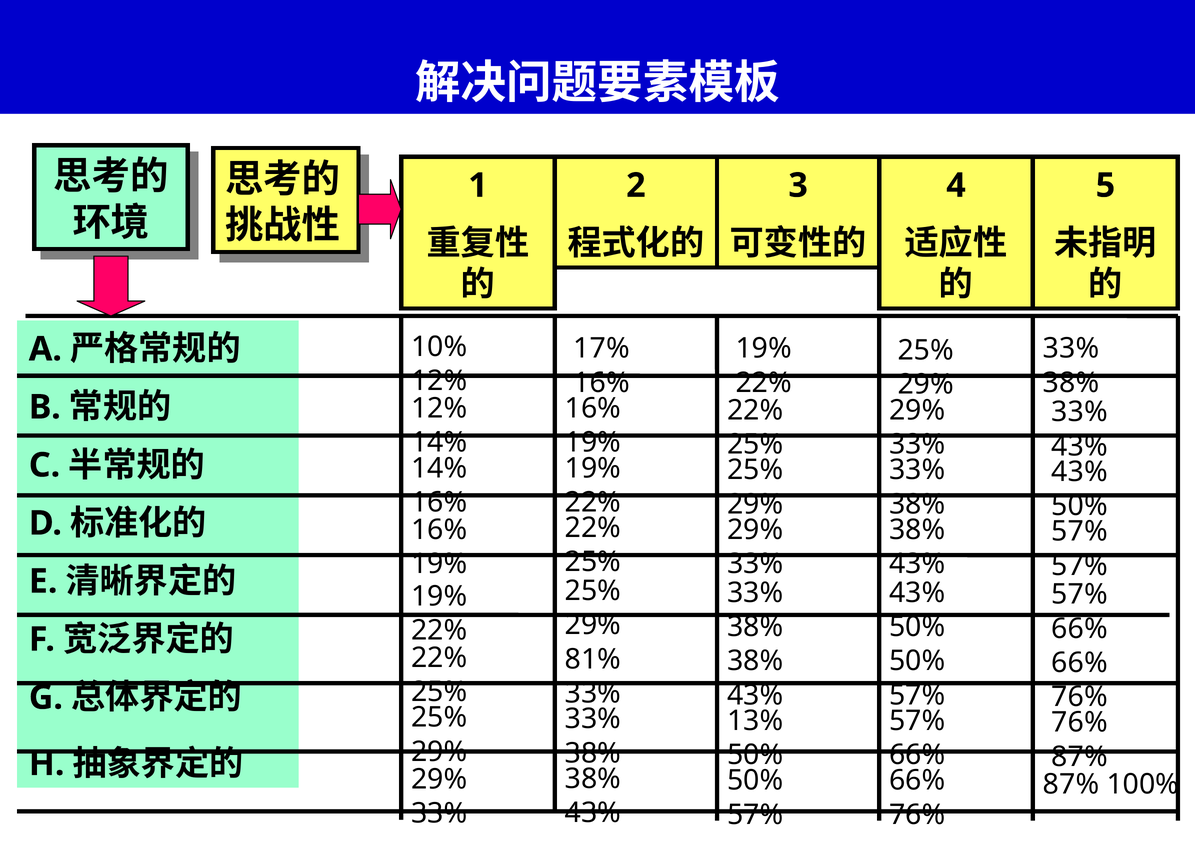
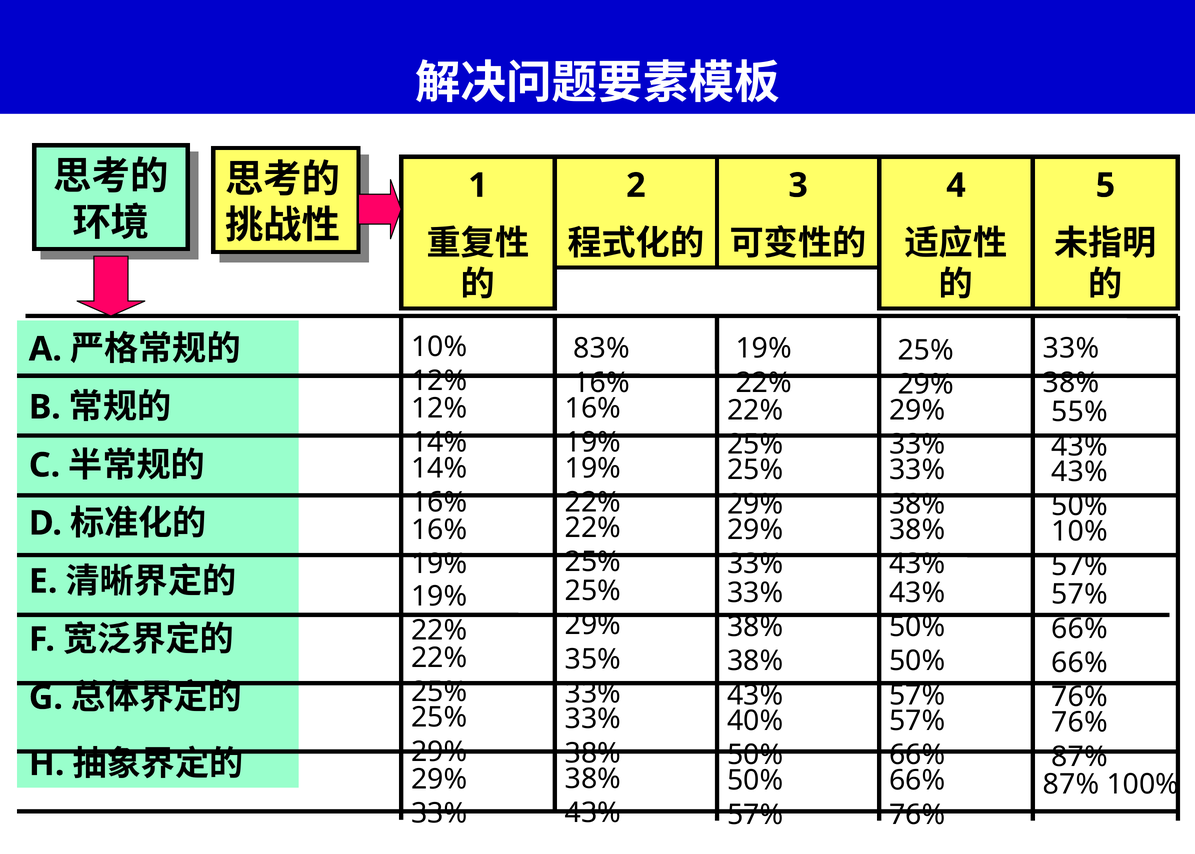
17%: 17% -> 83%
33% at (1080, 412): 33% -> 55%
57% at (1080, 531): 57% -> 10%
81%: 81% -> 35%
13%: 13% -> 40%
